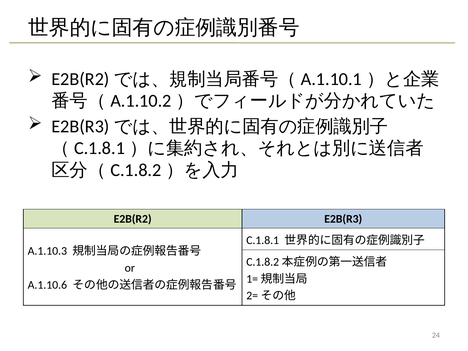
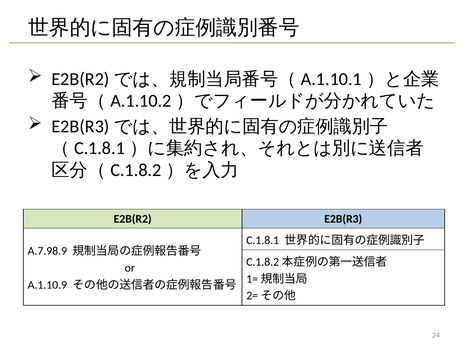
A.1.10.3: A.1.10.3 -> A.7.98.9
A.1.10.6: A.1.10.6 -> A.1.10.9
